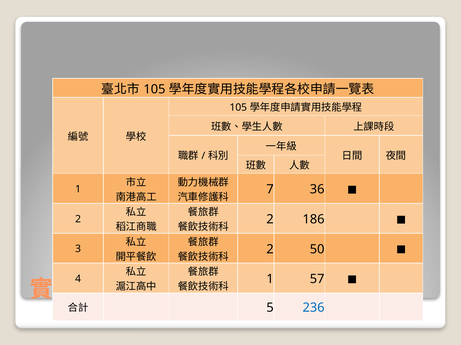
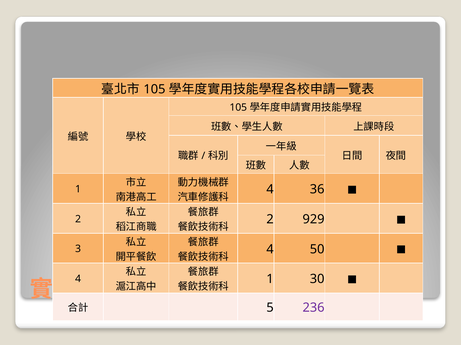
7 at (270, 190): 7 -> 4
186: 186 -> 929
2 at (270, 250): 2 -> 4
57: 57 -> 30
236 colour: blue -> purple
